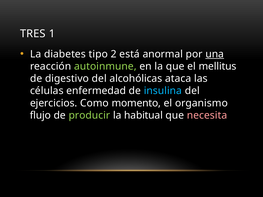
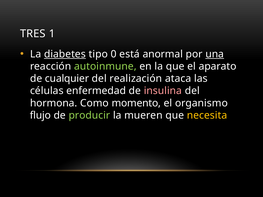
diabetes underline: none -> present
2: 2 -> 0
mellitus: mellitus -> aparato
digestivo: digestivo -> cualquier
alcohólicas: alcohólicas -> realización
insulina colour: light blue -> pink
ejercicios: ejercicios -> hormona
habitual: habitual -> mueren
necesita colour: pink -> yellow
